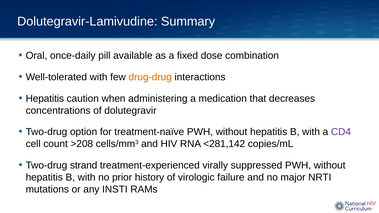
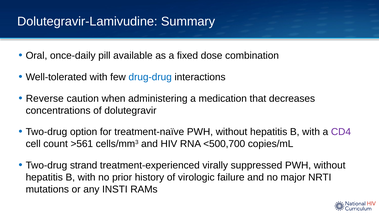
drug-drug colour: orange -> blue
Hepatitis at (45, 99): Hepatitis -> Reverse
>208: >208 -> >561
<281,142: <281,142 -> <500,700
